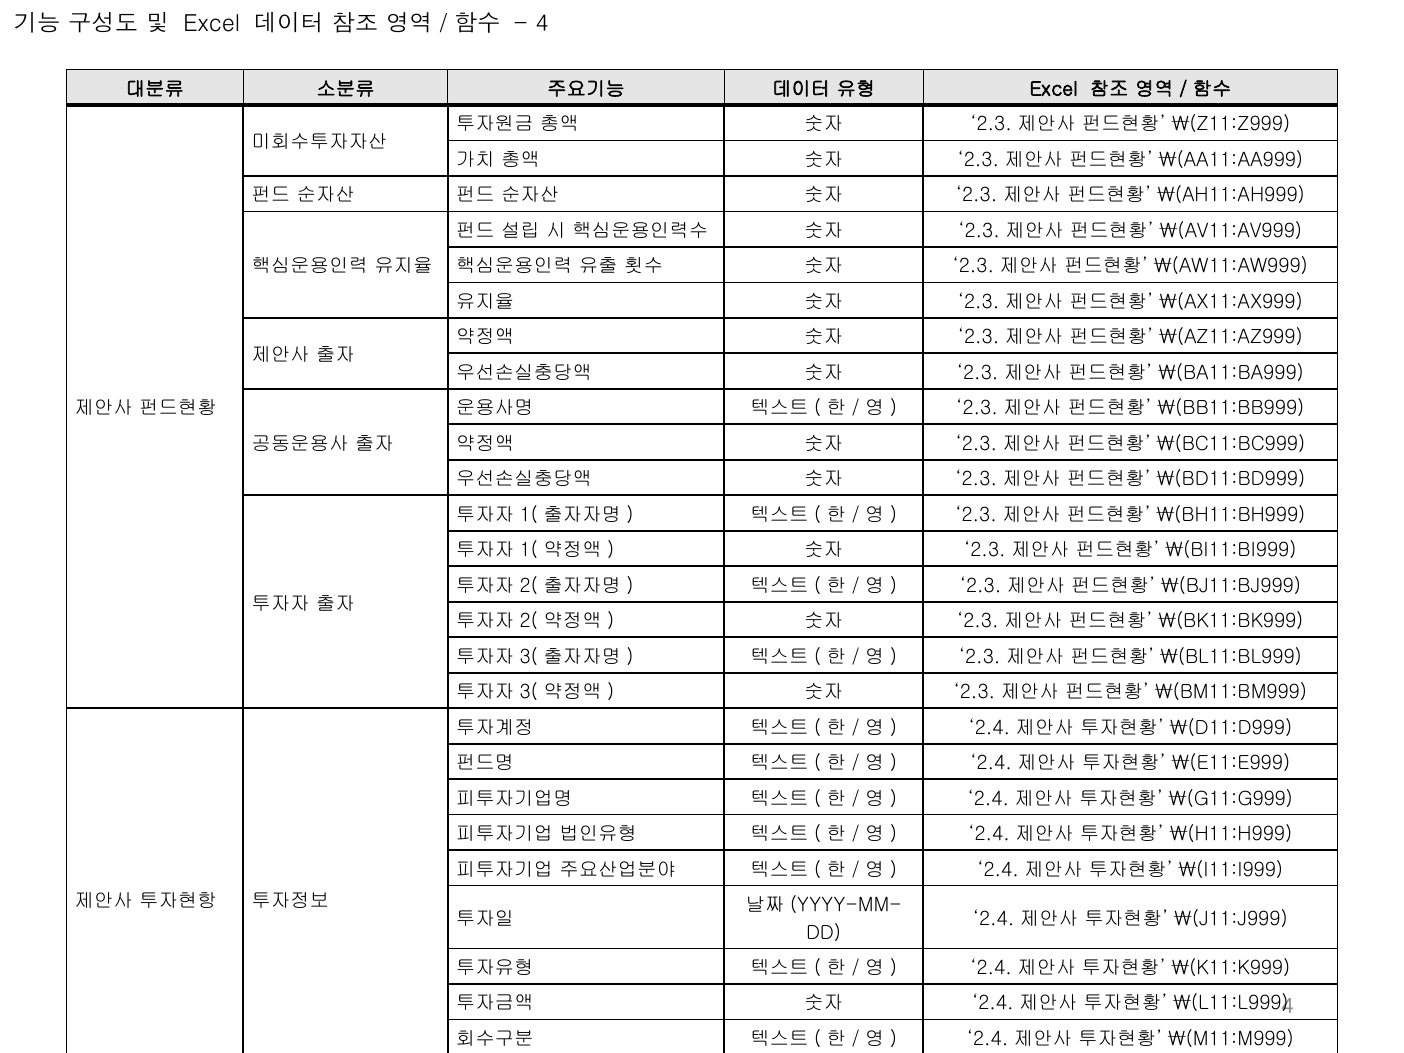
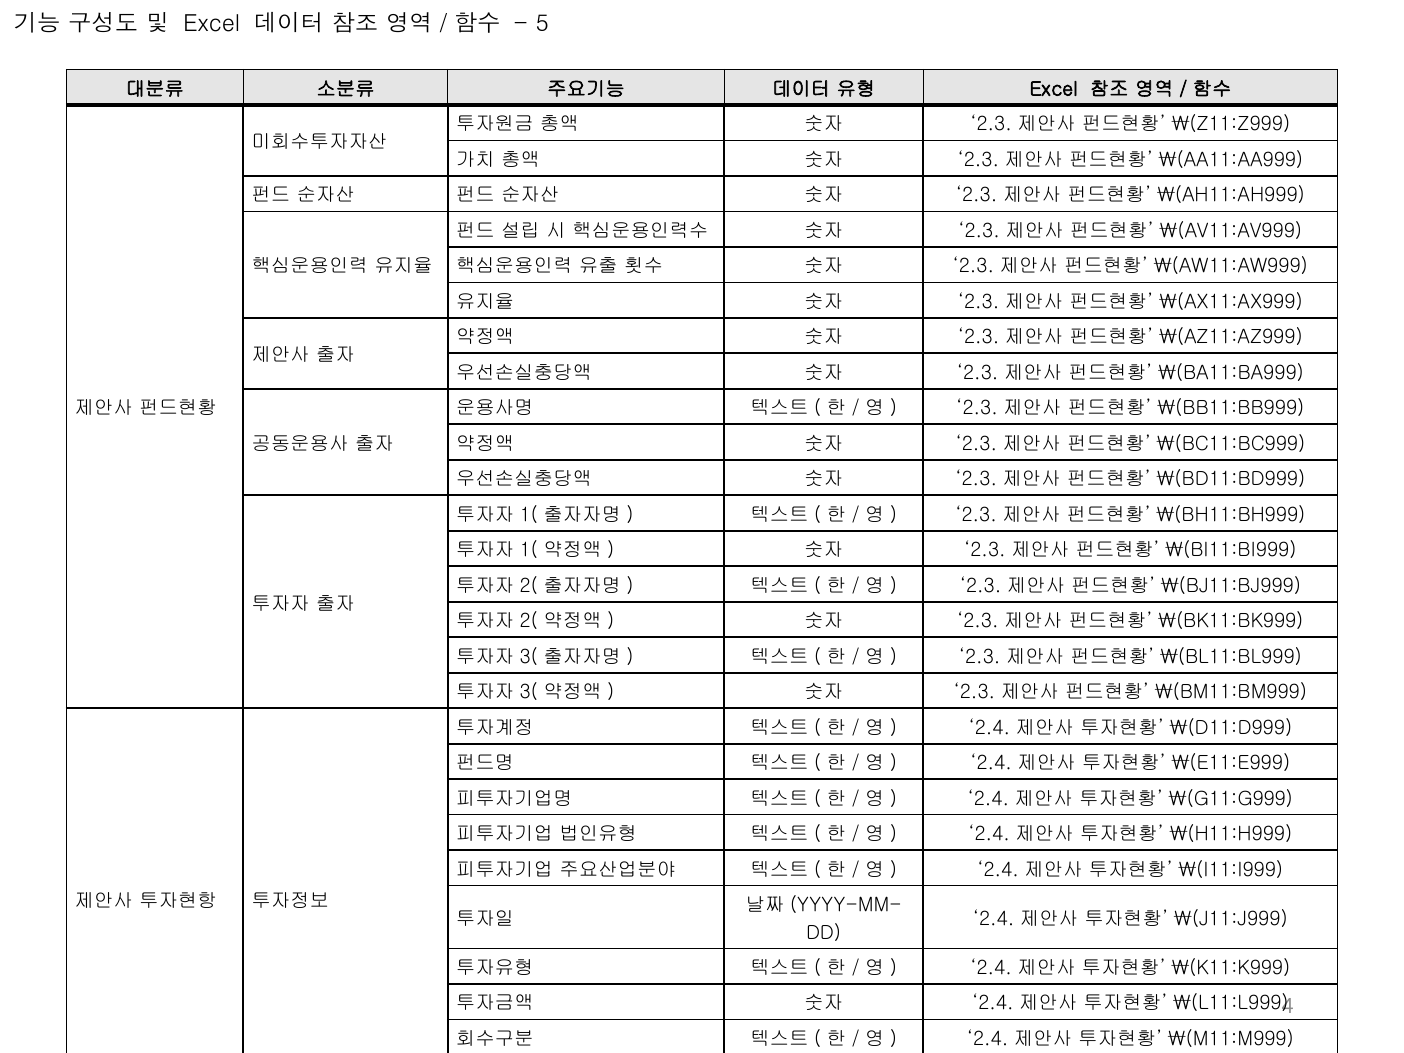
4 at (542, 24): 4 -> 5
